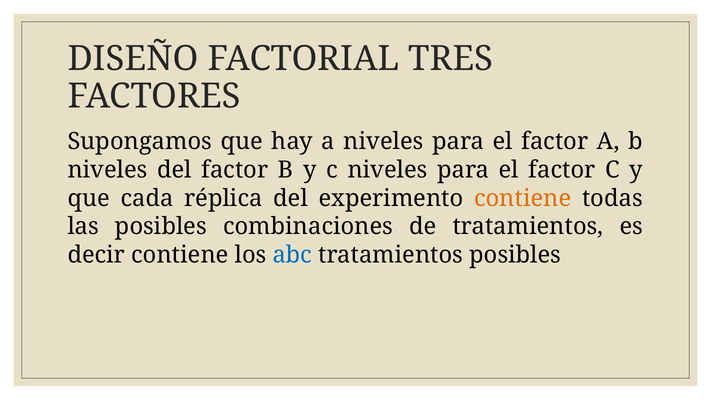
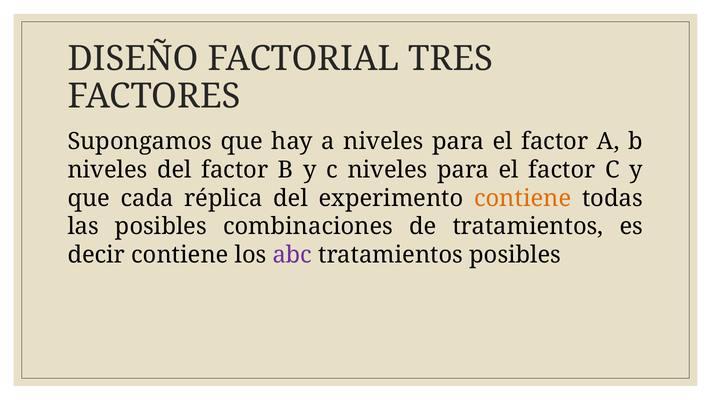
abc colour: blue -> purple
